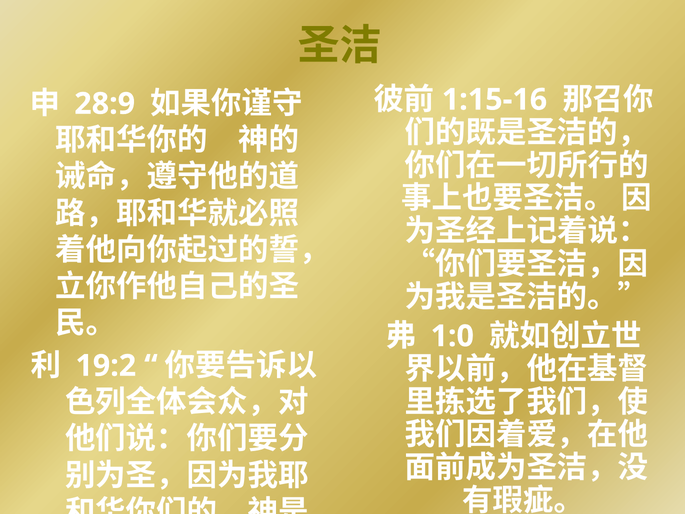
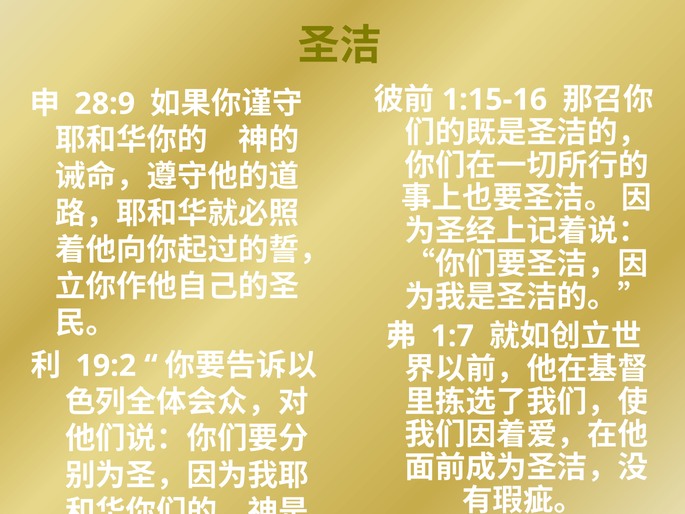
1:0: 1:0 -> 1:7
